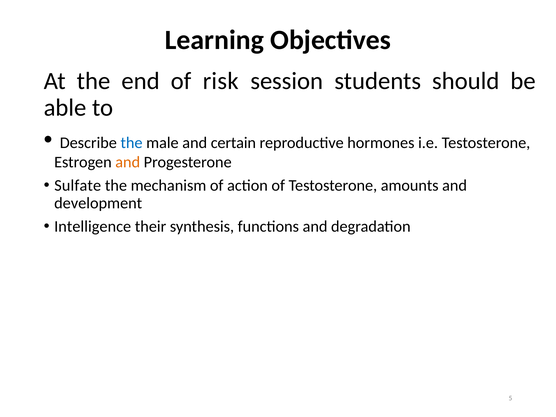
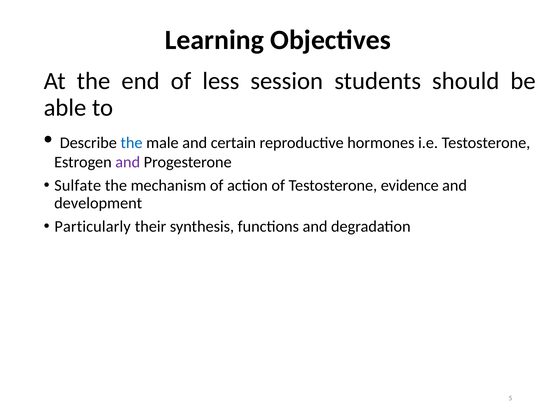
risk: risk -> less
and at (128, 162) colour: orange -> purple
amounts: amounts -> evidence
Intelligence: Intelligence -> Particularly
